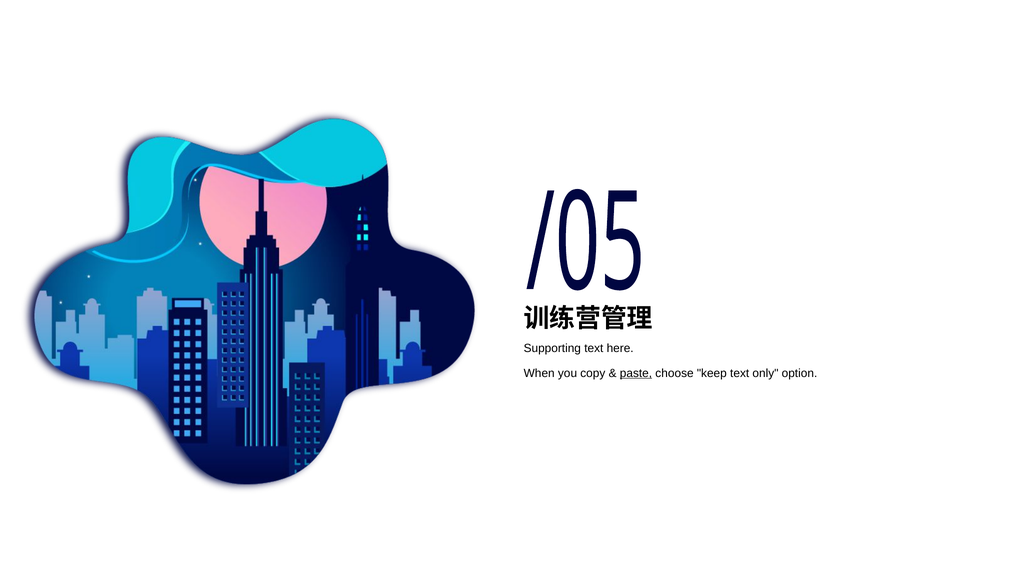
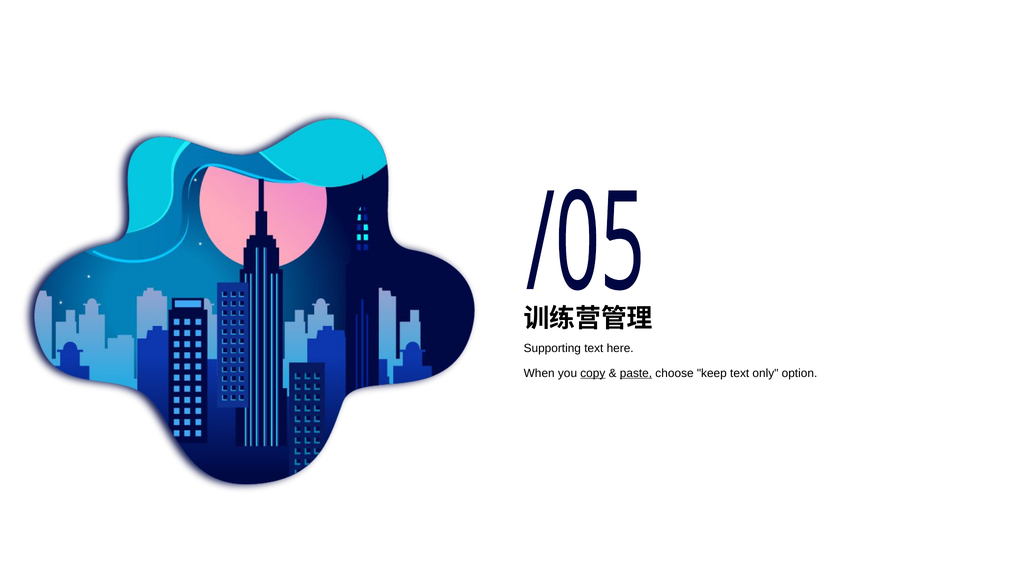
copy underline: none -> present
